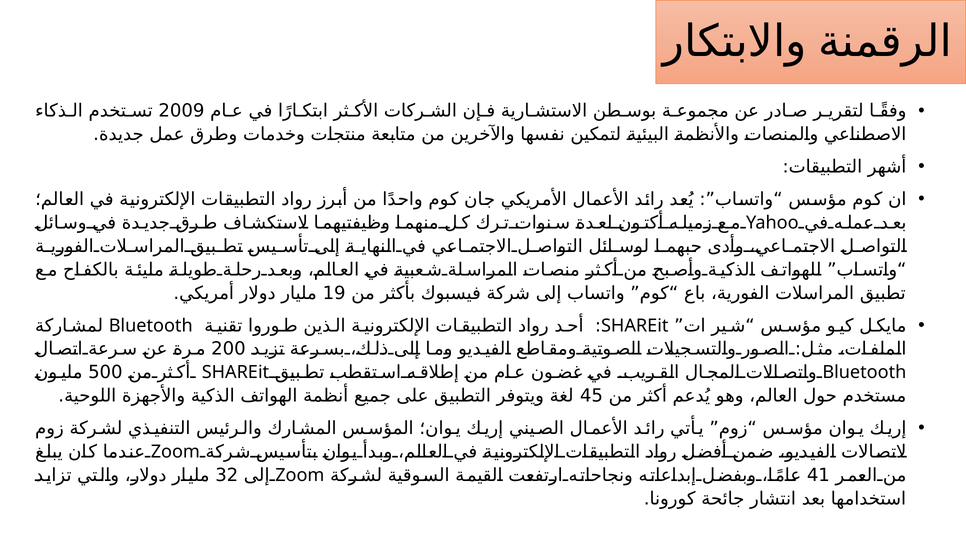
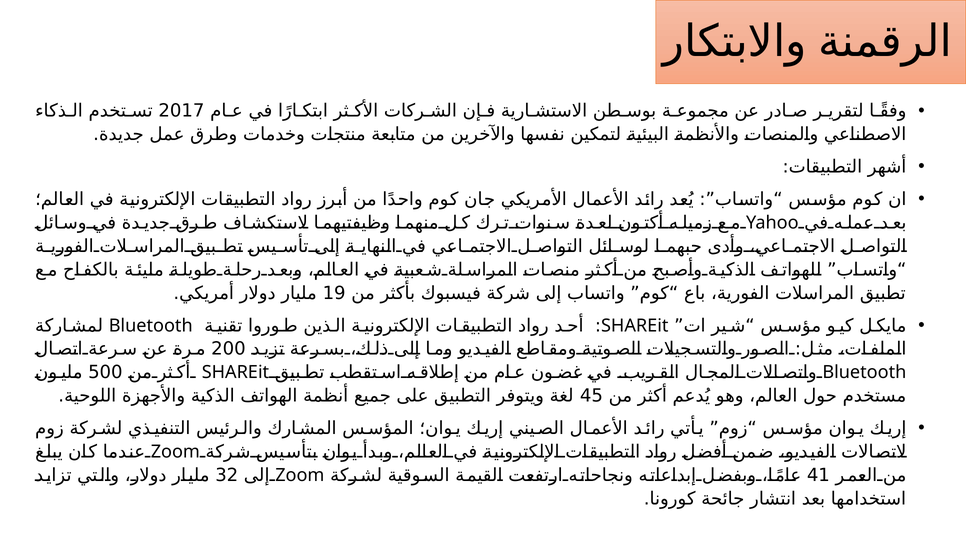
2009: 2009 -> 2017
